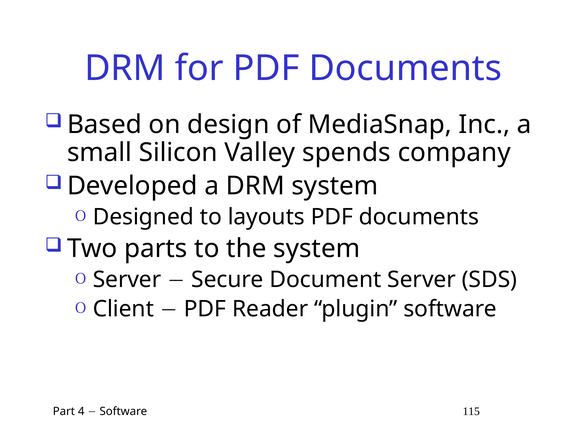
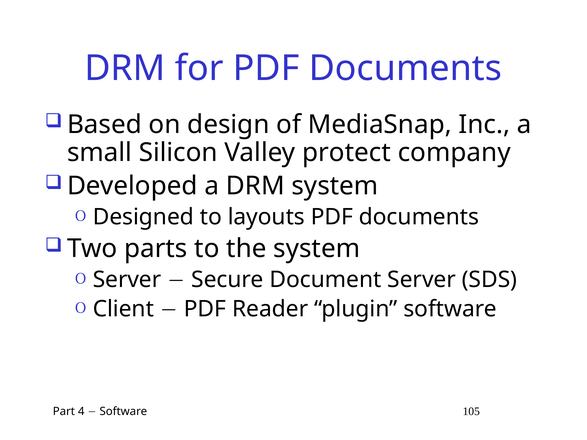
spends: spends -> protect
115: 115 -> 105
